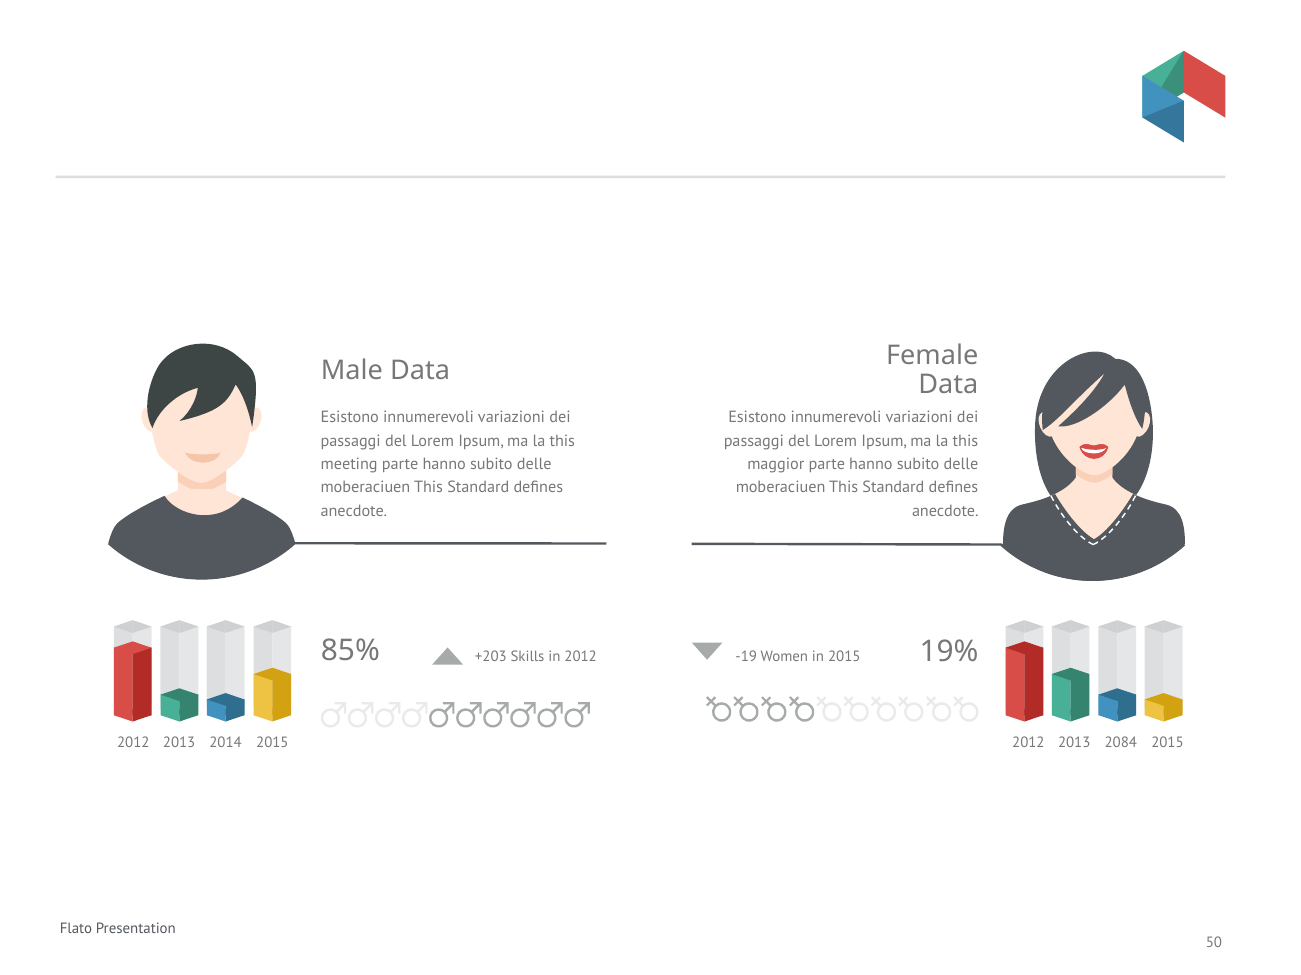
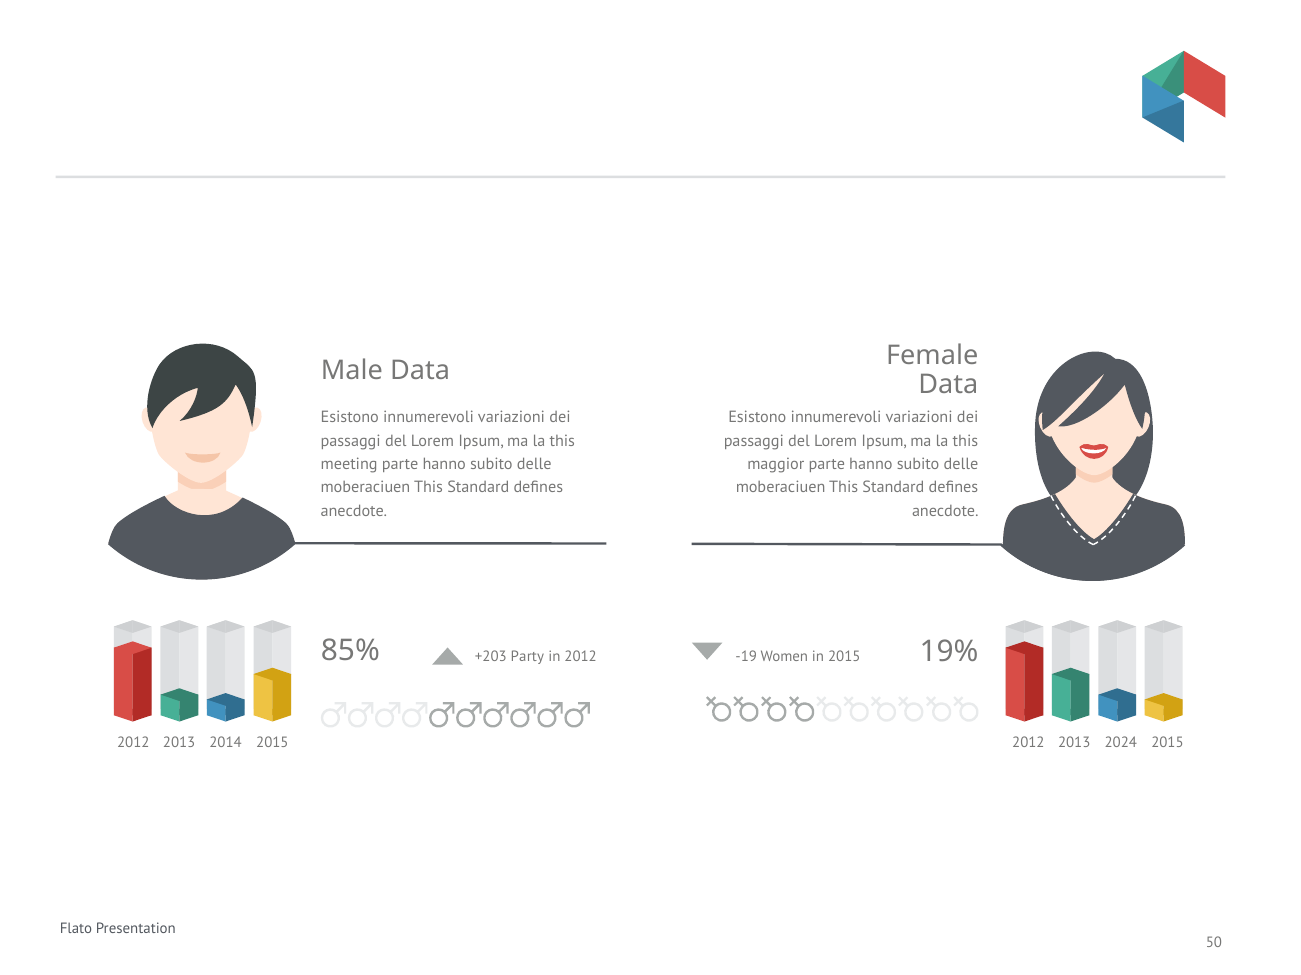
Skills: Skills -> Party
2084: 2084 -> 2024
